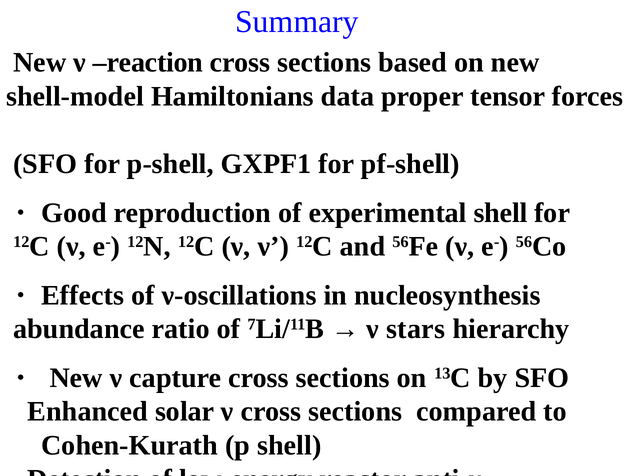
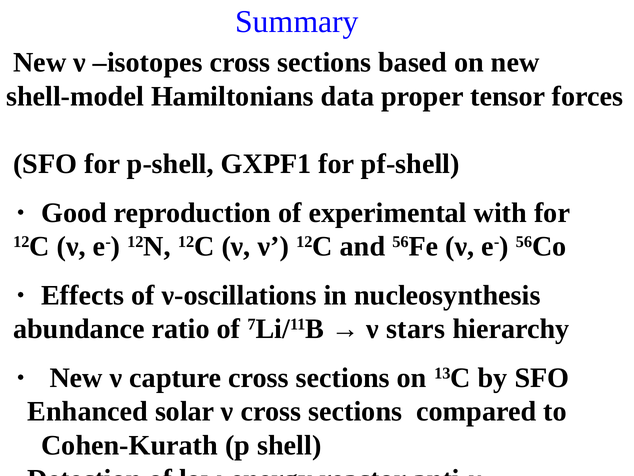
reaction: reaction -> isotopes
experimental shell: shell -> with
